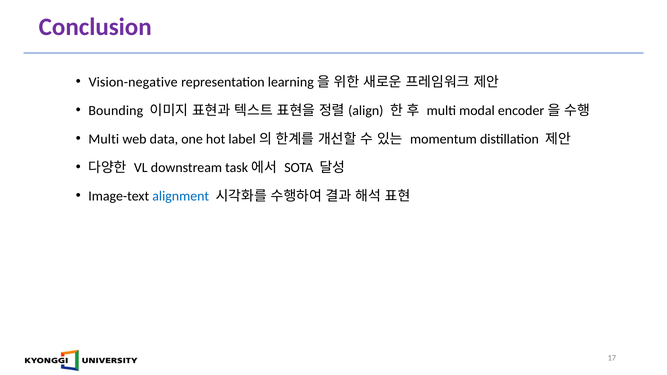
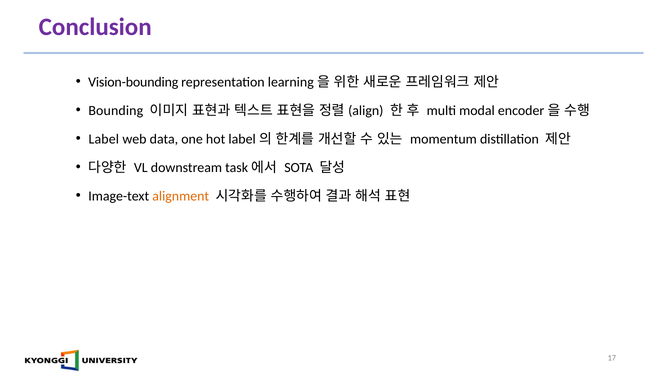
Vision-negative: Vision-negative -> Vision-bounding
Multi at (104, 139): Multi -> Label
alignment colour: blue -> orange
